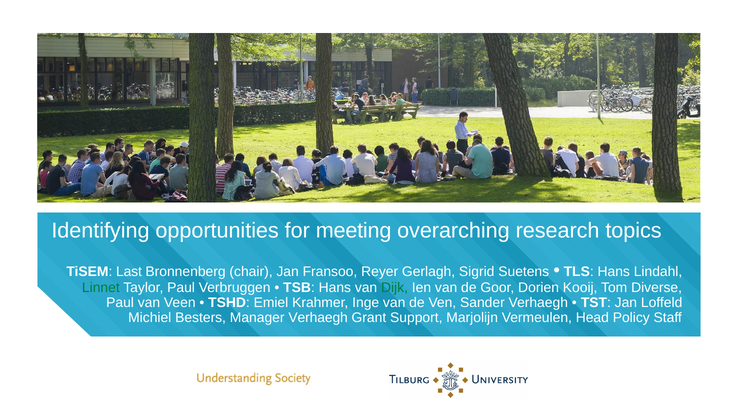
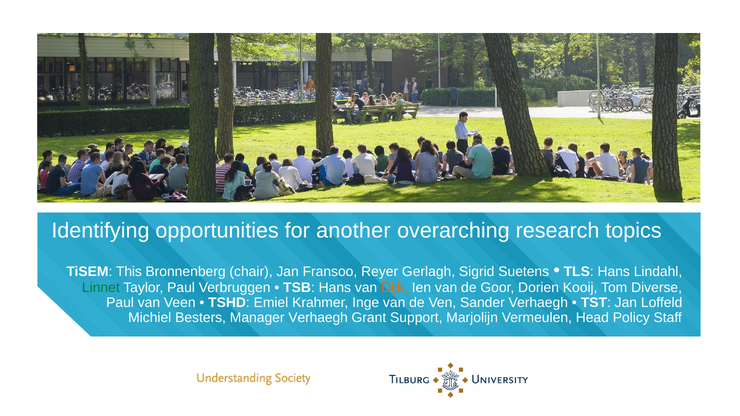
meeting: meeting -> another
Last: Last -> This
Dijk colour: green -> orange
